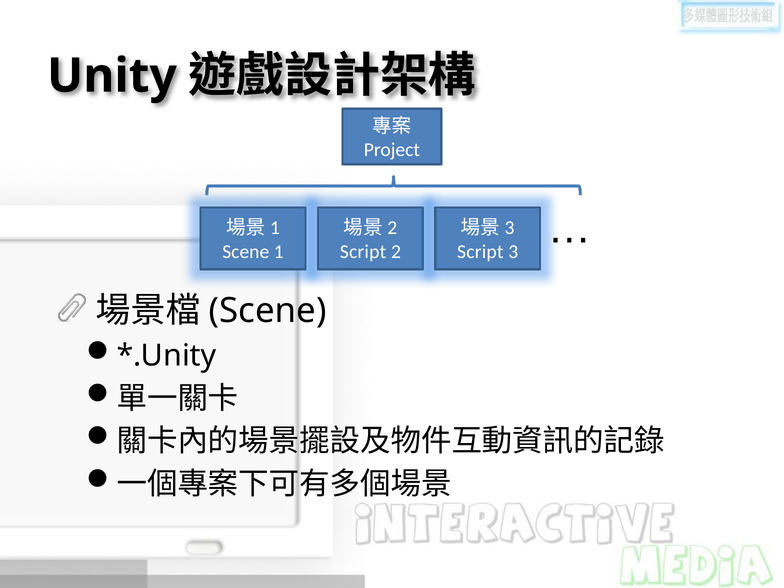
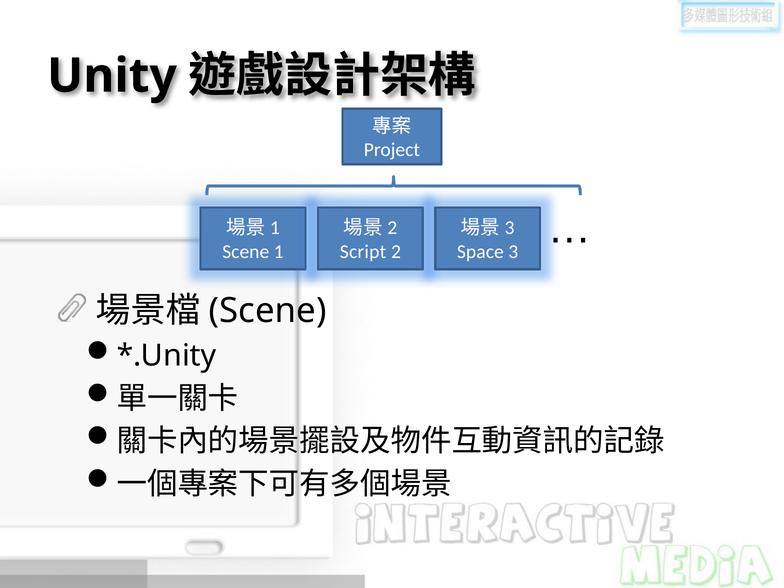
Script at (480, 252): Script -> Space
